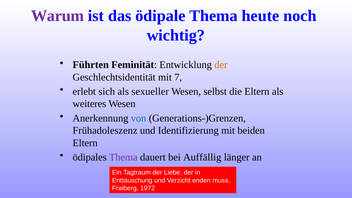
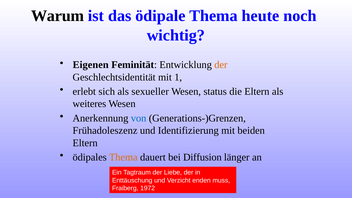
Warum colour: purple -> black
Führten: Führten -> Eigenen
7: 7 -> 1
selbst: selbst -> status
Thema at (123, 157) colour: purple -> orange
Auffällig: Auffällig -> Diffusion
